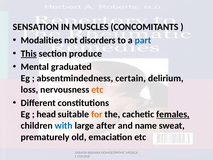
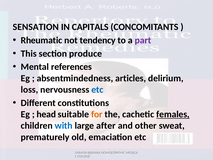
MUSCLES: MUSCLES -> CAPITALS
Modalities: Modalities -> Rheumatic
disorders: disorders -> tendency
part colour: blue -> purple
This underline: present -> none
graduated: graduated -> references
certain: certain -> articles
etc at (97, 89) colour: orange -> blue
name: name -> other
